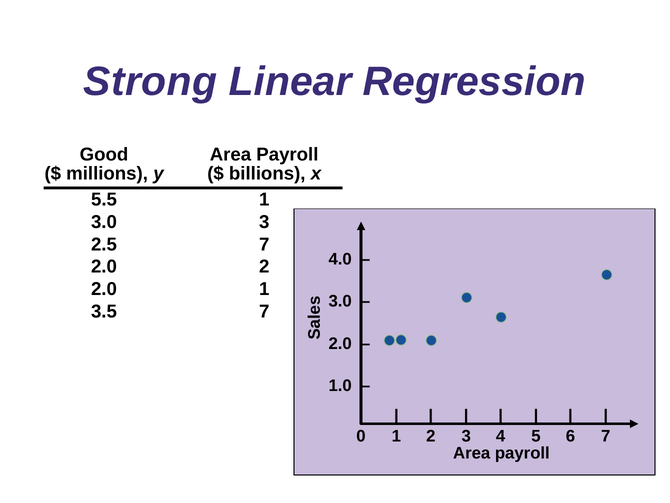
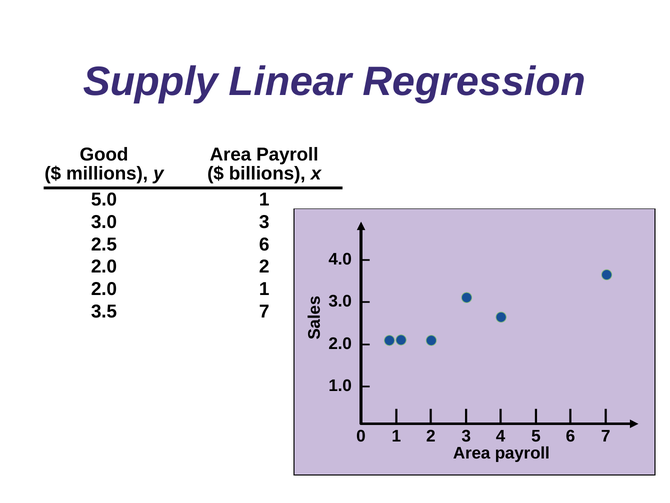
Strong: Strong -> Supply
5.5: 5.5 -> 5.0
2.5 7: 7 -> 6
